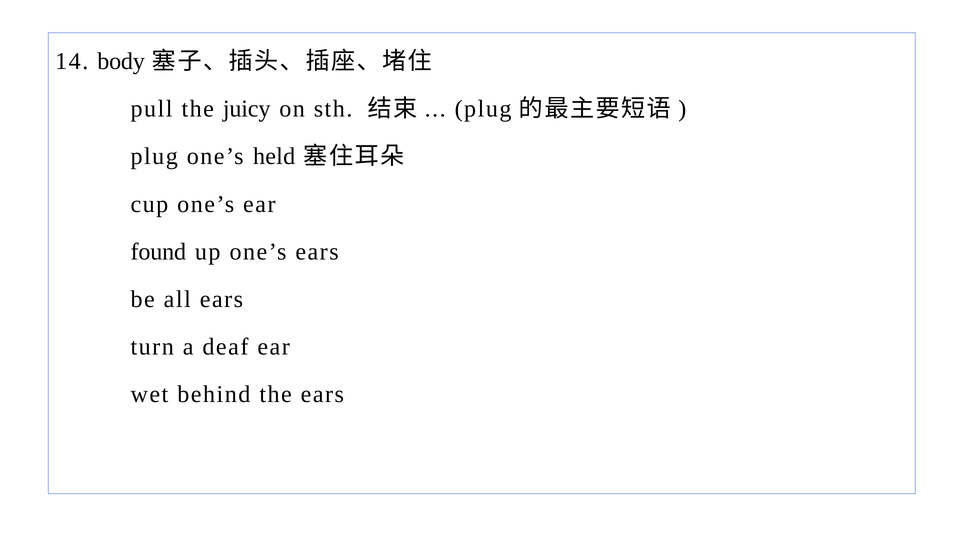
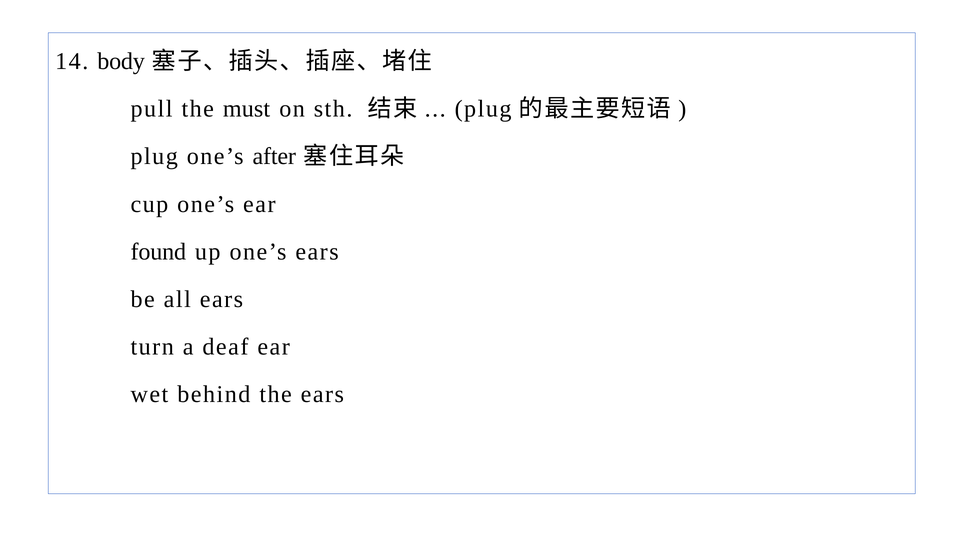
juicy: juicy -> must
held: held -> after
